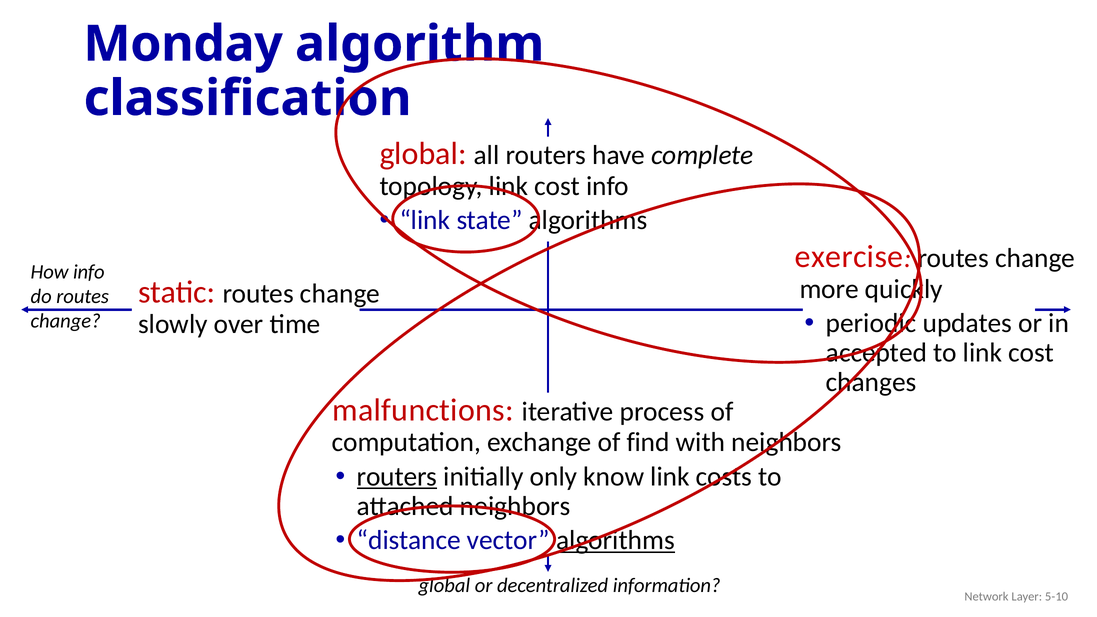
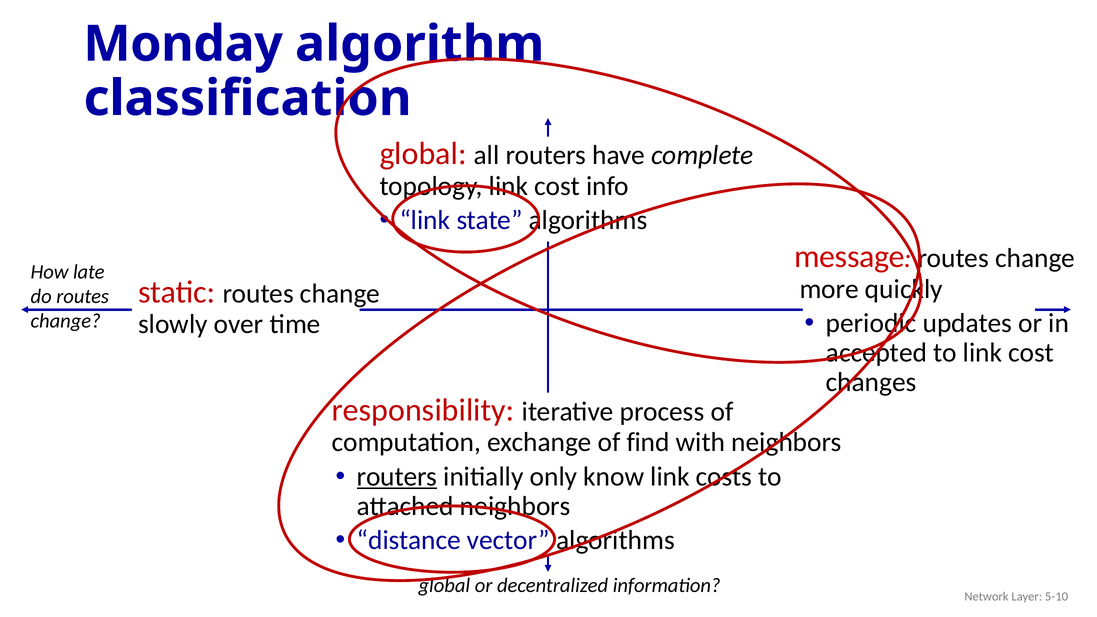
exercise: exercise -> message
How info: info -> late
malfunctions: malfunctions -> responsibility
algorithms at (616, 540) underline: present -> none
